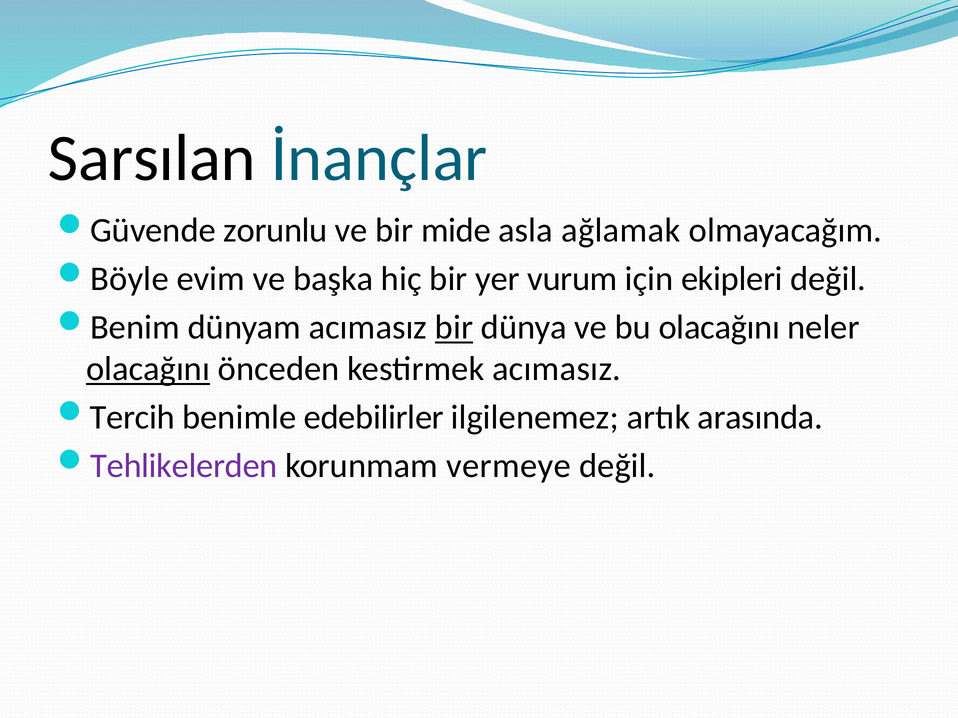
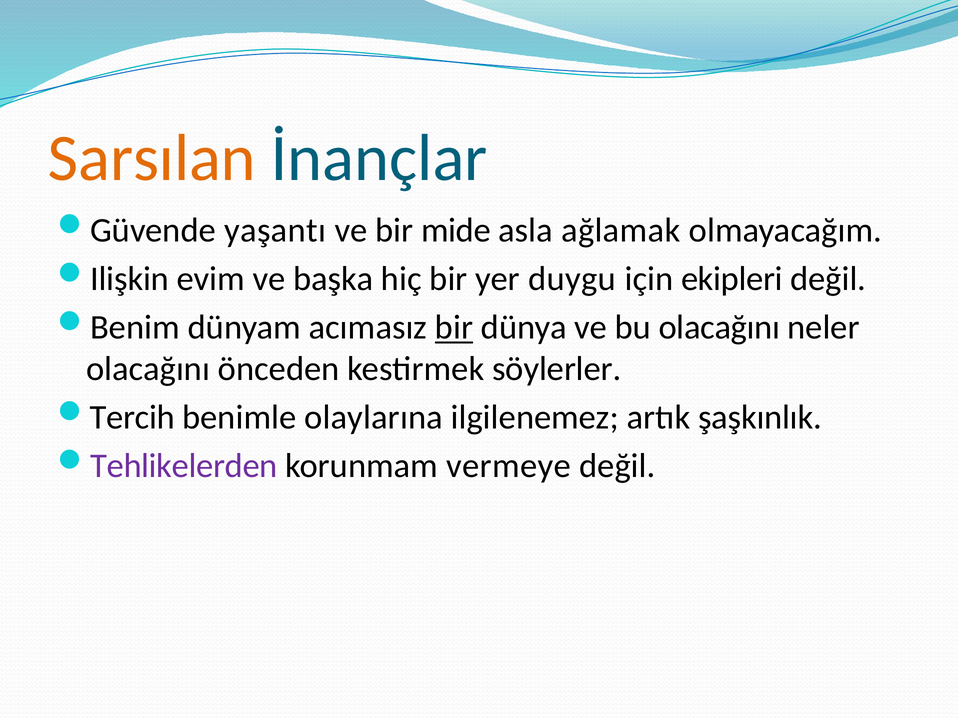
Sarsılan colour: black -> orange
zorunlu: zorunlu -> yaşantı
Böyle: Böyle -> Ilişkin
vurum: vurum -> duygu
olacağını at (148, 369) underline: present -> none
kestirmek acımasız: acımasız -> söylerler
edebilirler: edebilirler -> olaylarına
arasında: arasında -> şaşkınlık
